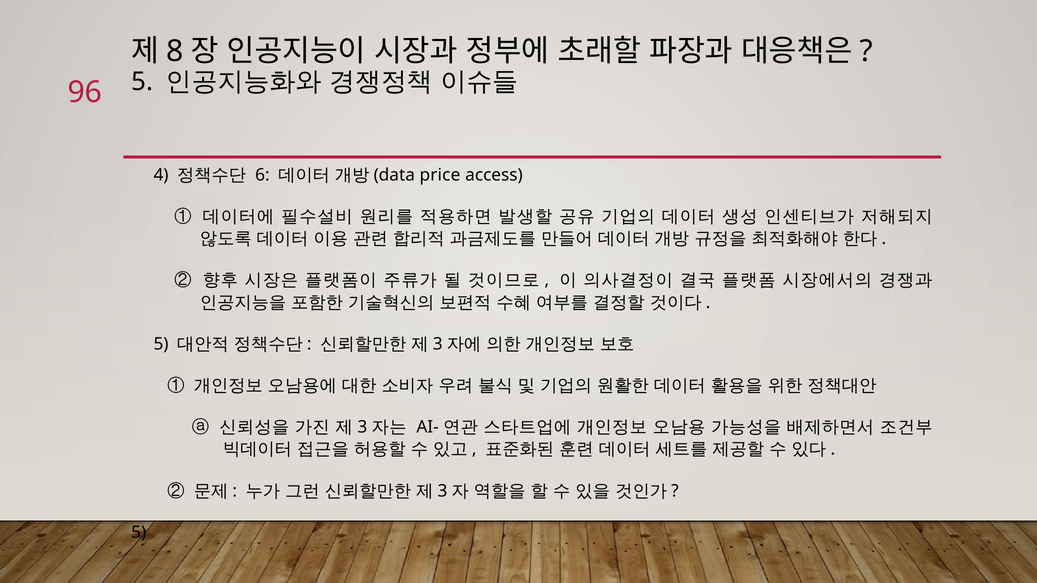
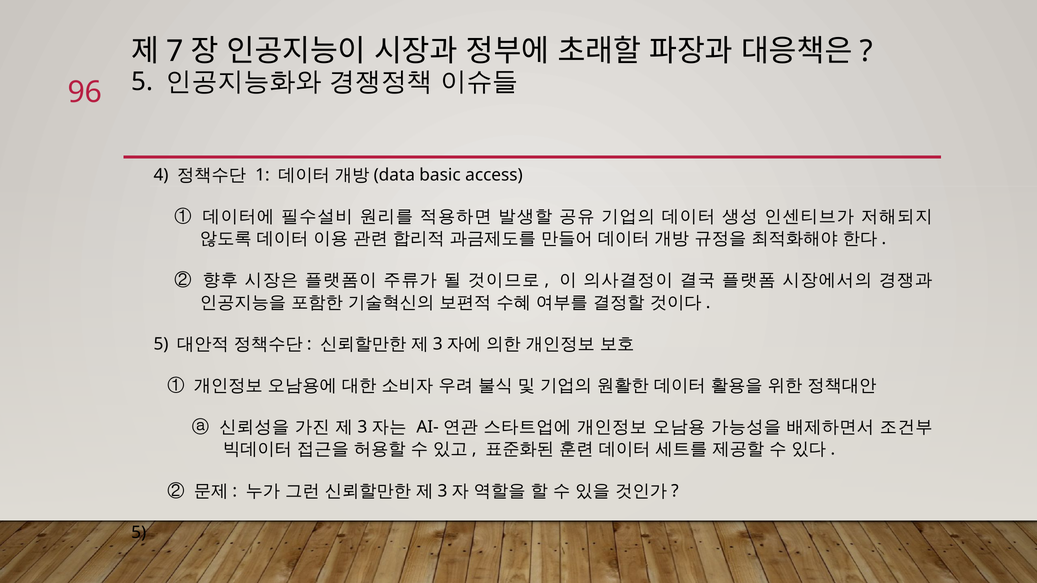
8: 8 -> 7
6: 6 -> 1
price: price -> basic
